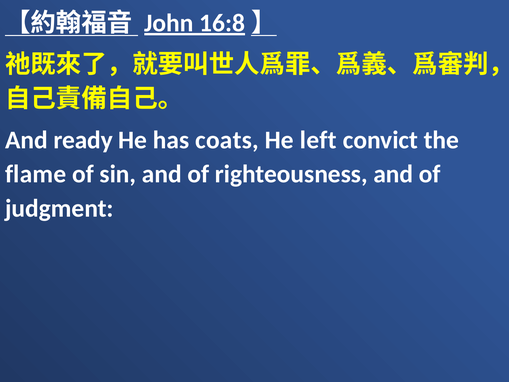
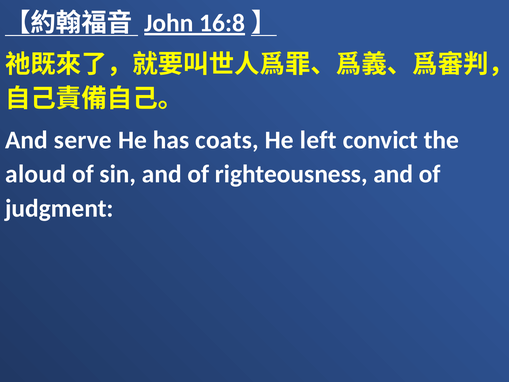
ready: ready -> serve
flame: flame -> aloud
